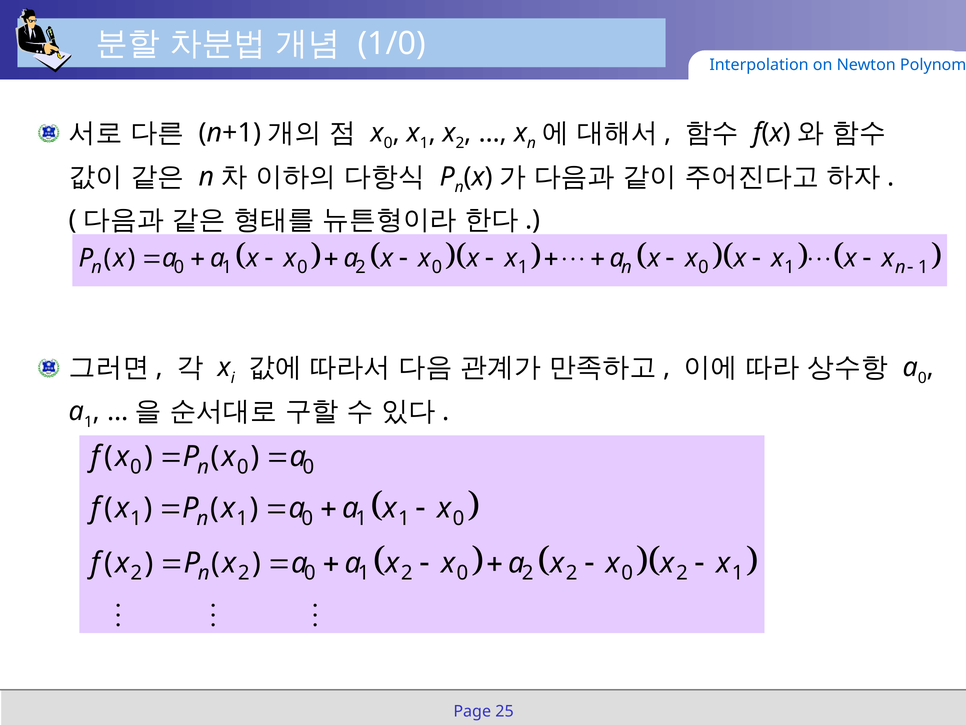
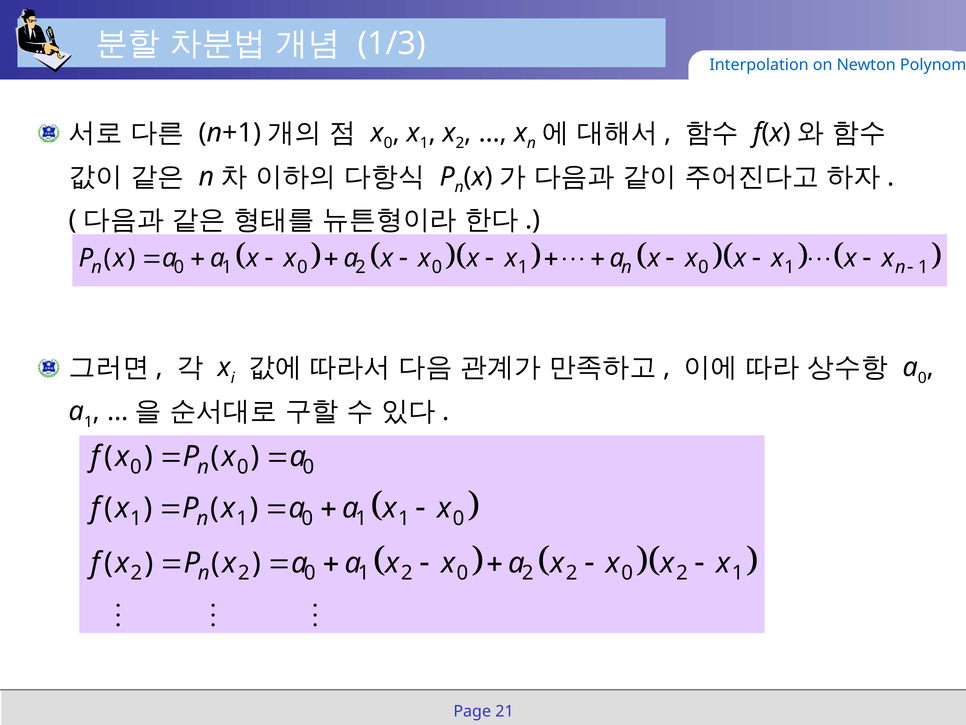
1/0: 1/0 -> 1/3
25: 25 -> 21
